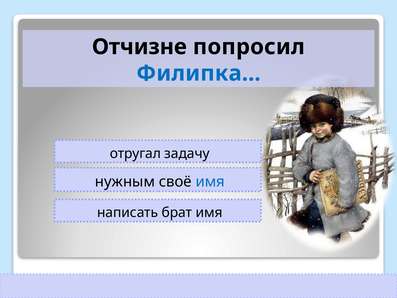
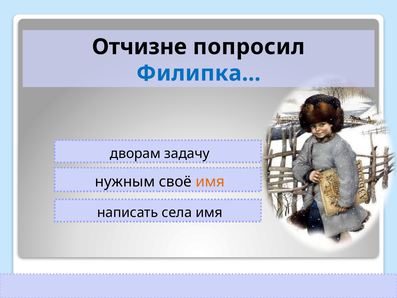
отругал: отругал -> дворам
имя at (210, 182) colour: blue -> orange
брат: брат -> села
